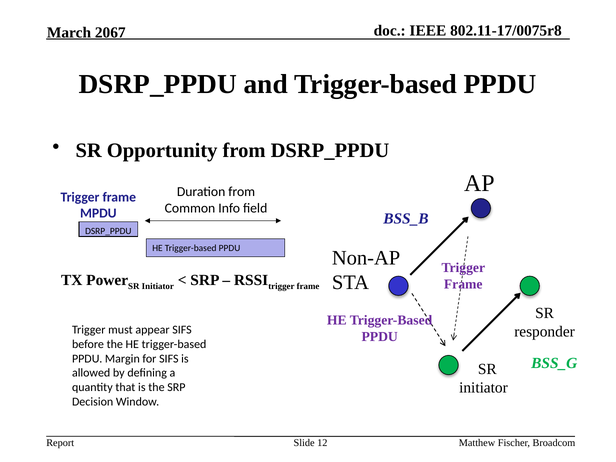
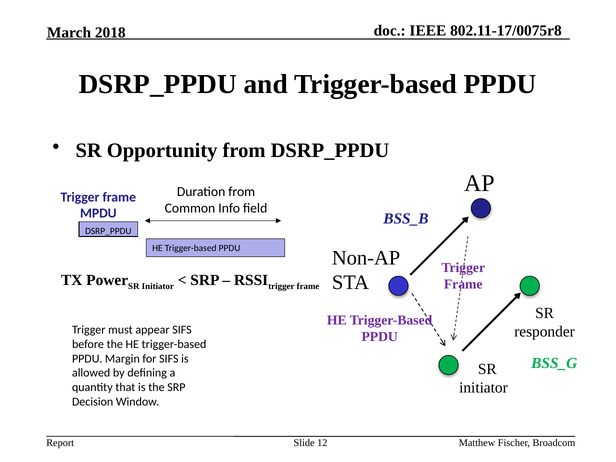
2067: 2067 -> 2018
